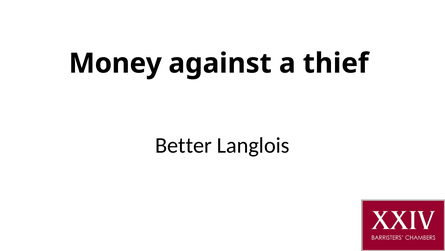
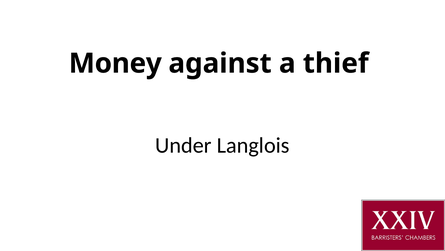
Better: Better -> Under
